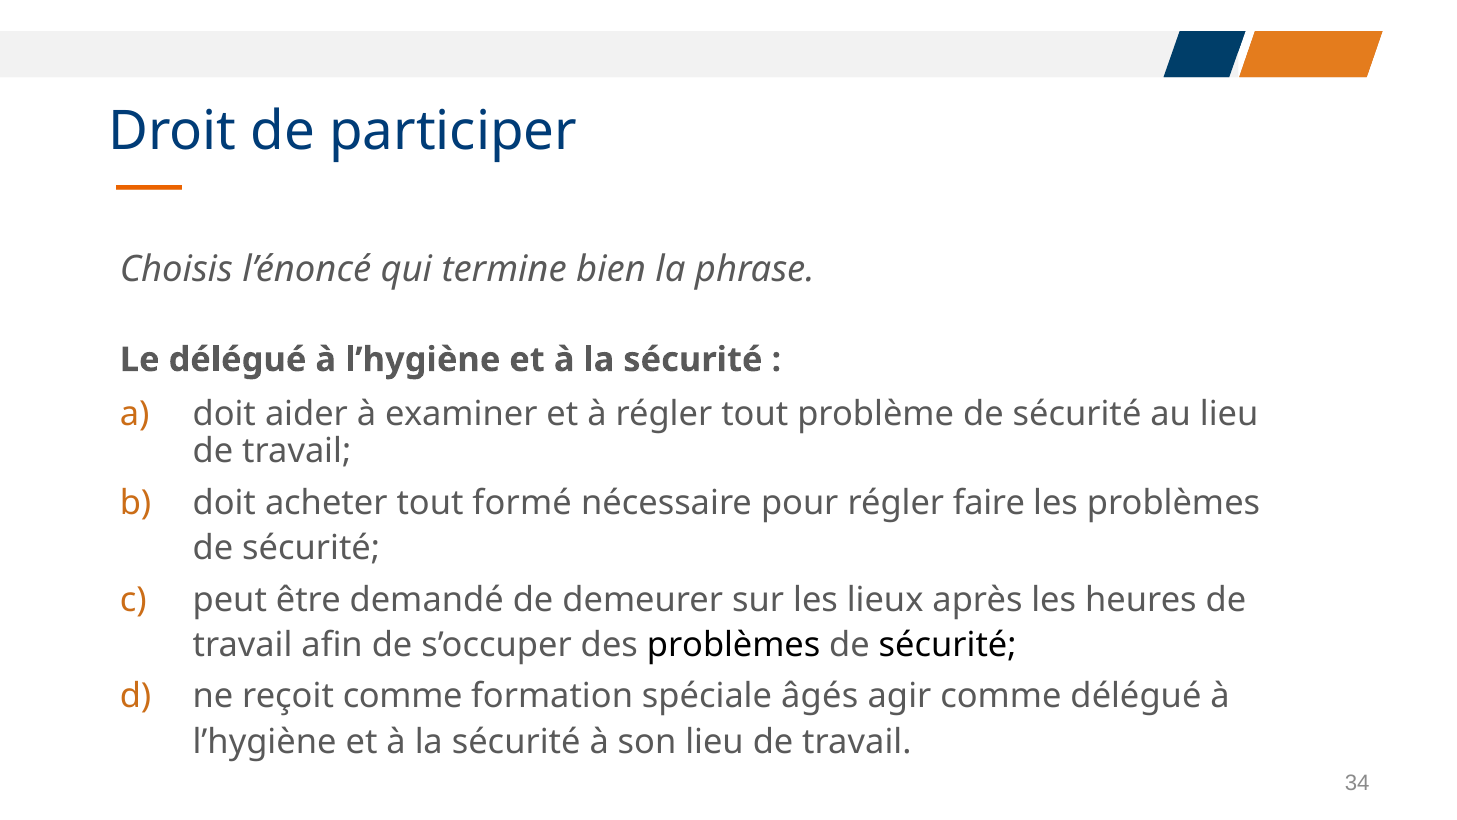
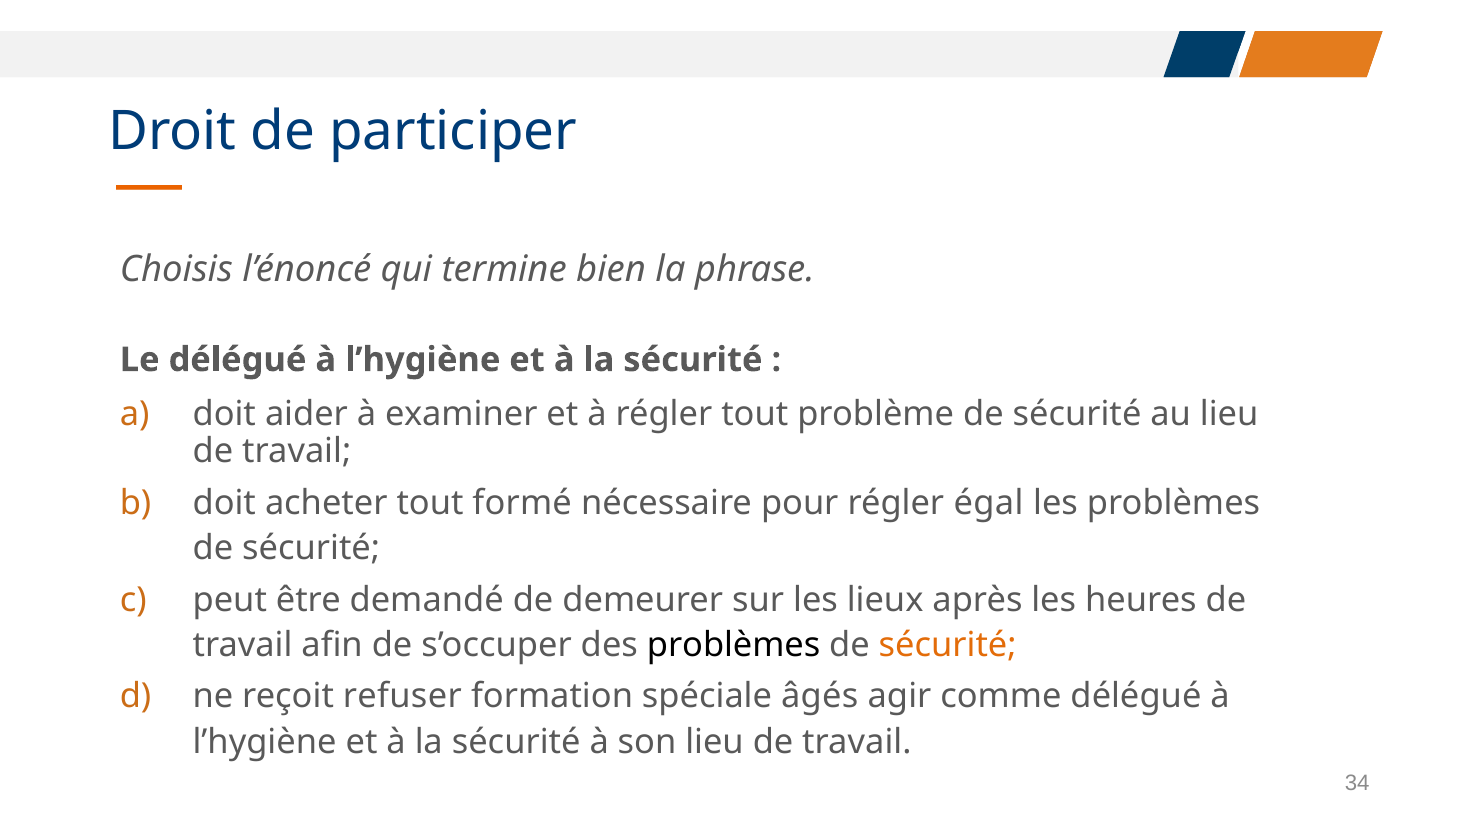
faire: faire -> égal
sécurité at (948, 645) colour: black -> orange
reçoit comme: comme -> refuser
